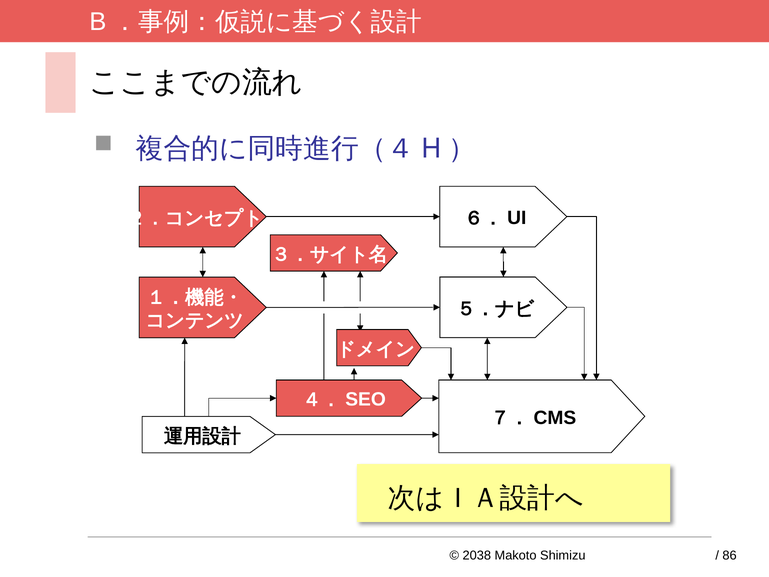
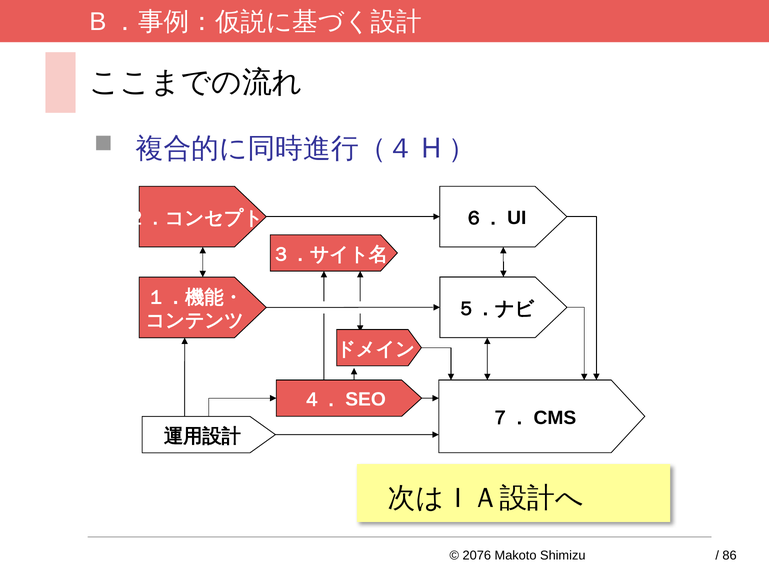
2038: 2038 -> 2076
